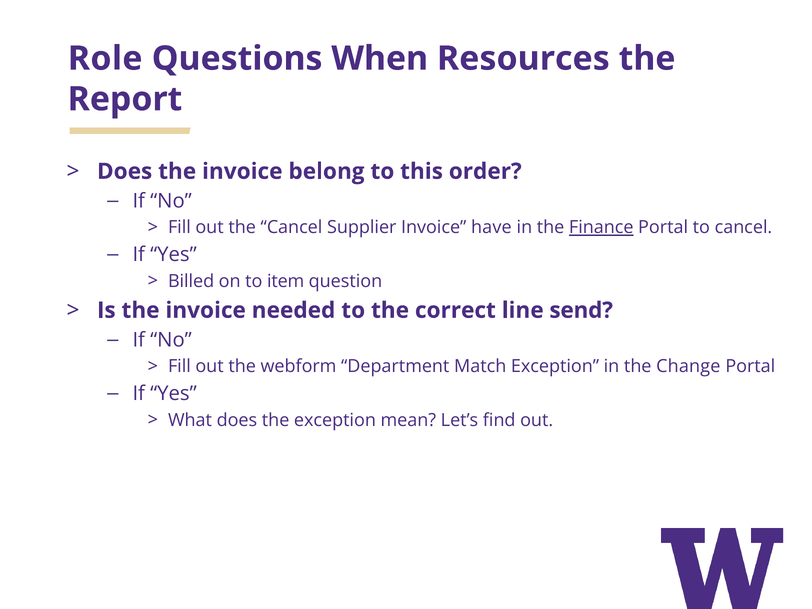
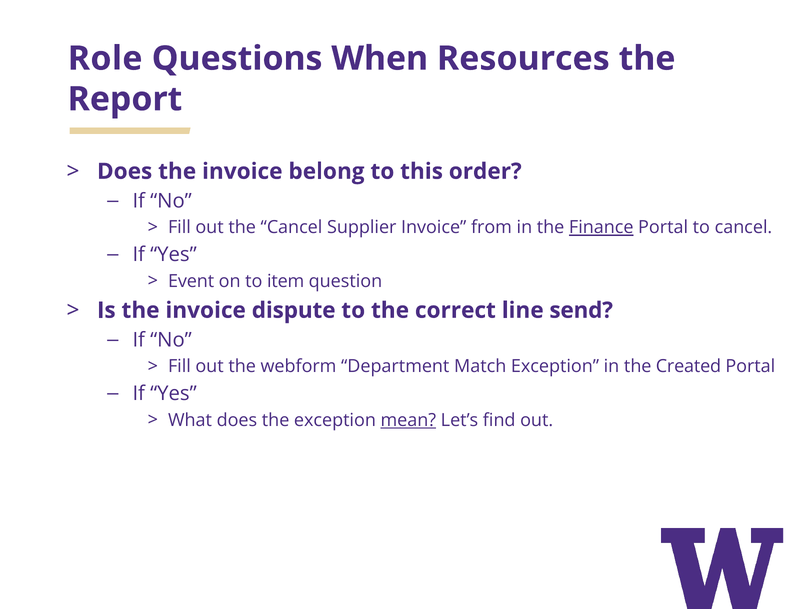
have: have -> from
Billed: Billed -> Event
needed: needed -> dispute
Change: Change -> Created
mean underline: none -> present
